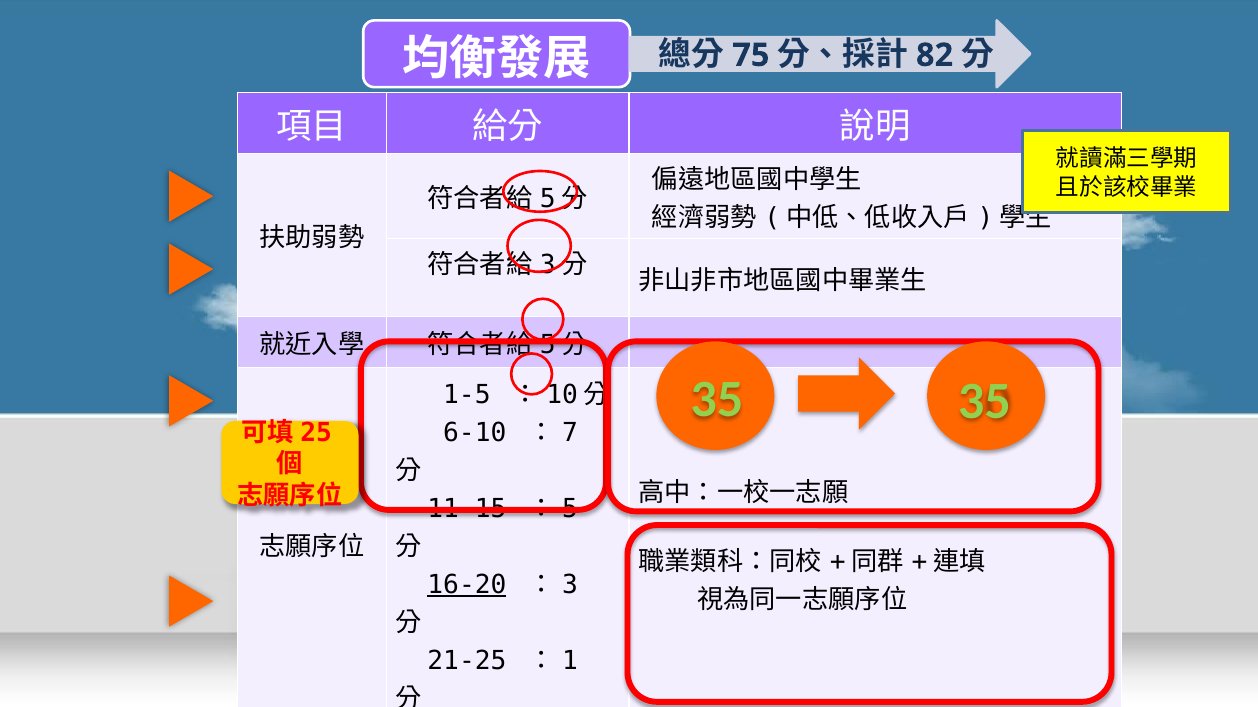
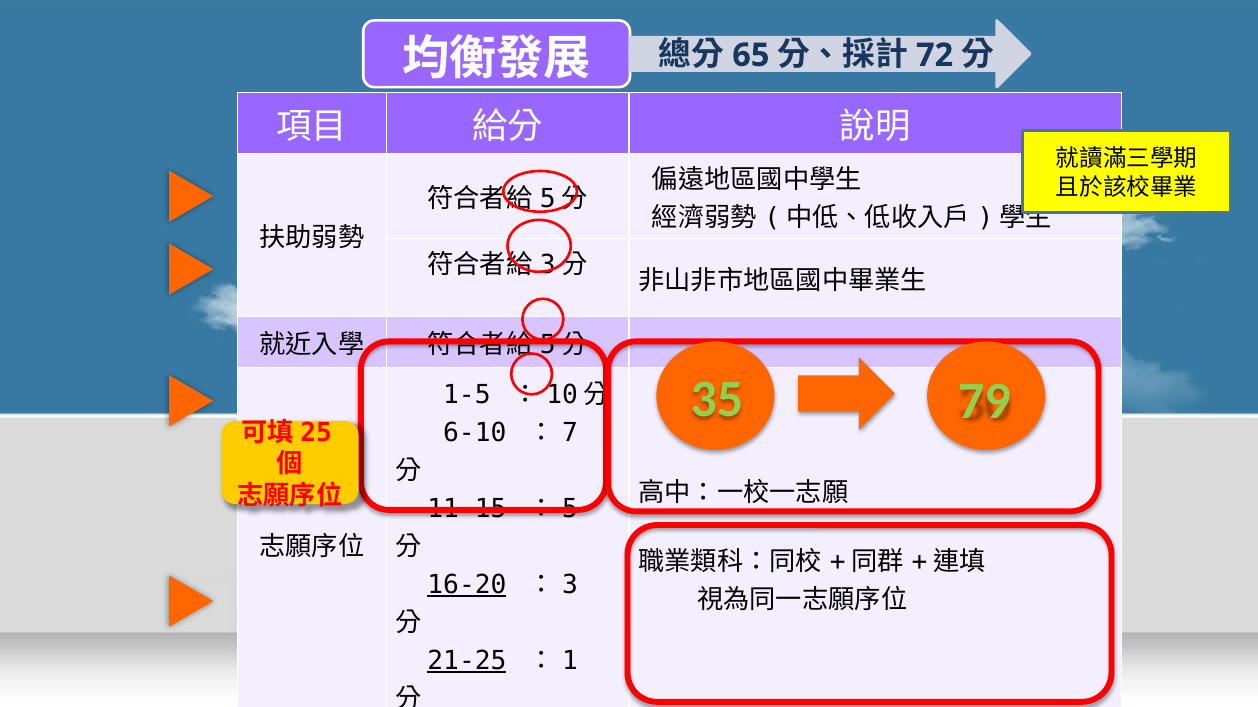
75: 75 -> 65
82: 82 -> 72
35 35: 35 -> 79
21-25 underline: none -> present
